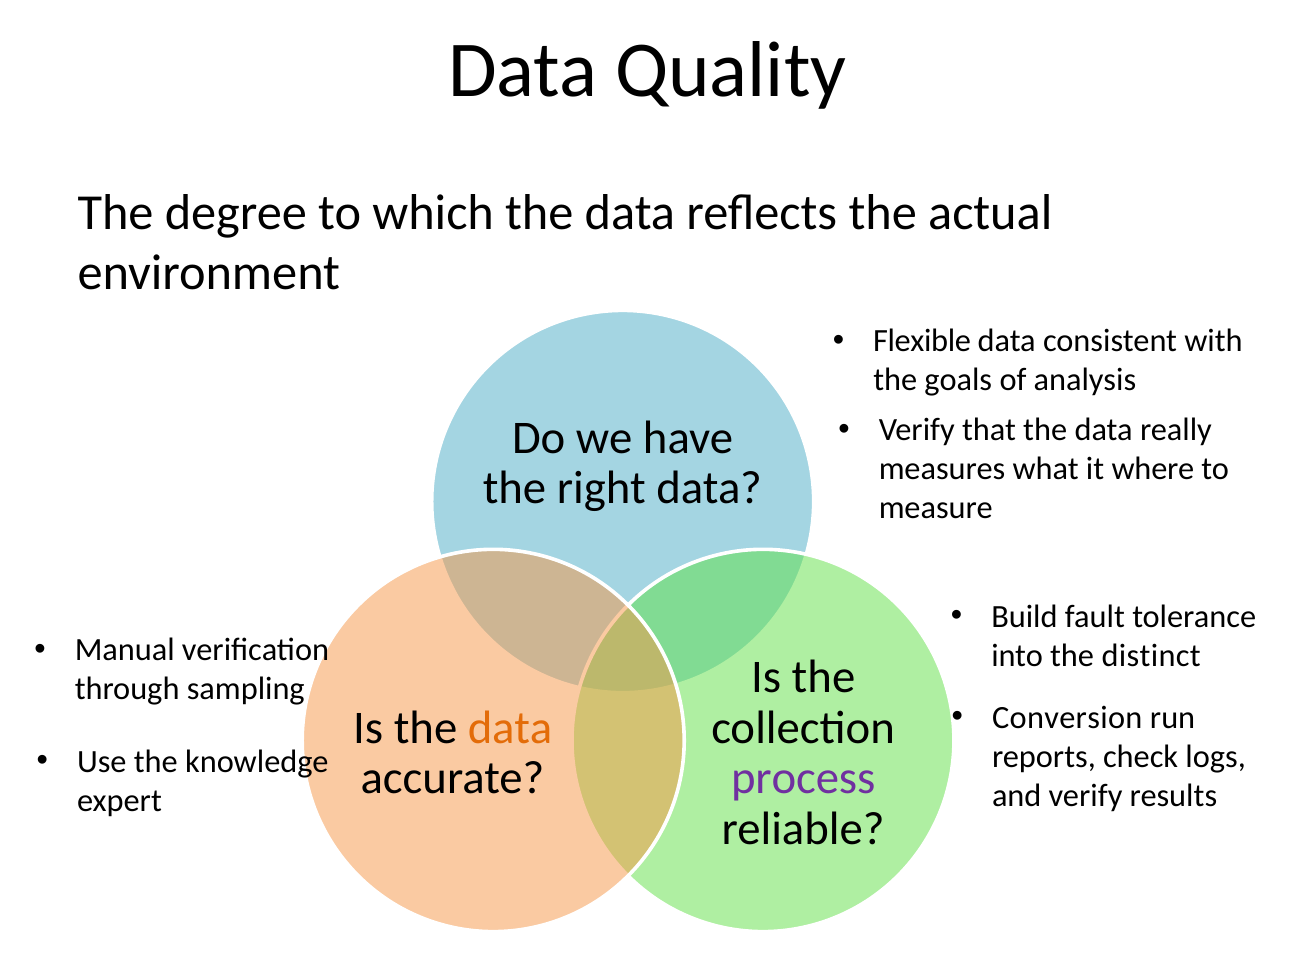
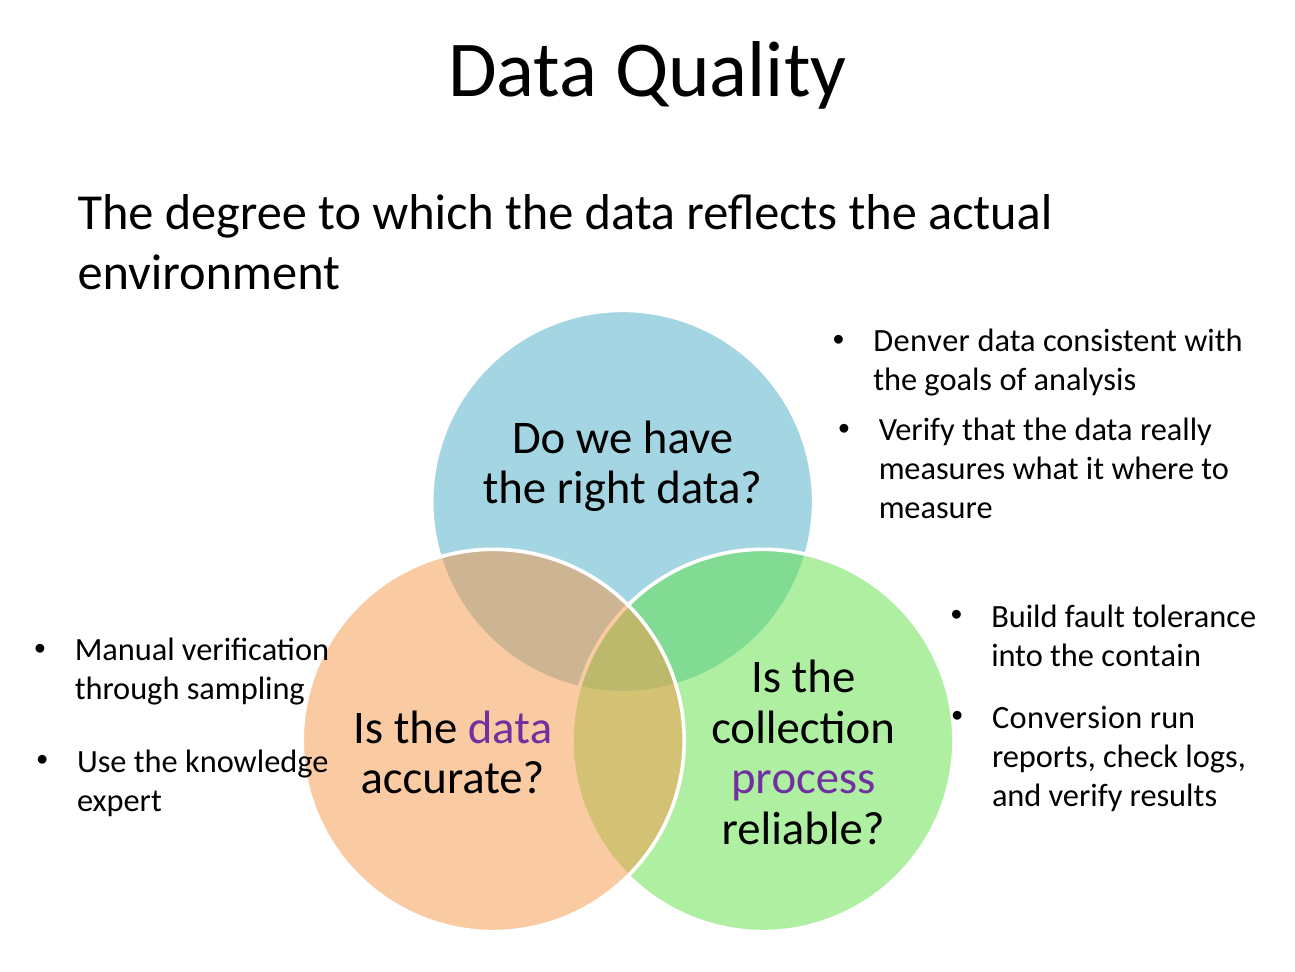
Flexible: Flexible -> Denver
distinct: distinct -> contain
data at (510, 727) colour: orange -> purple
